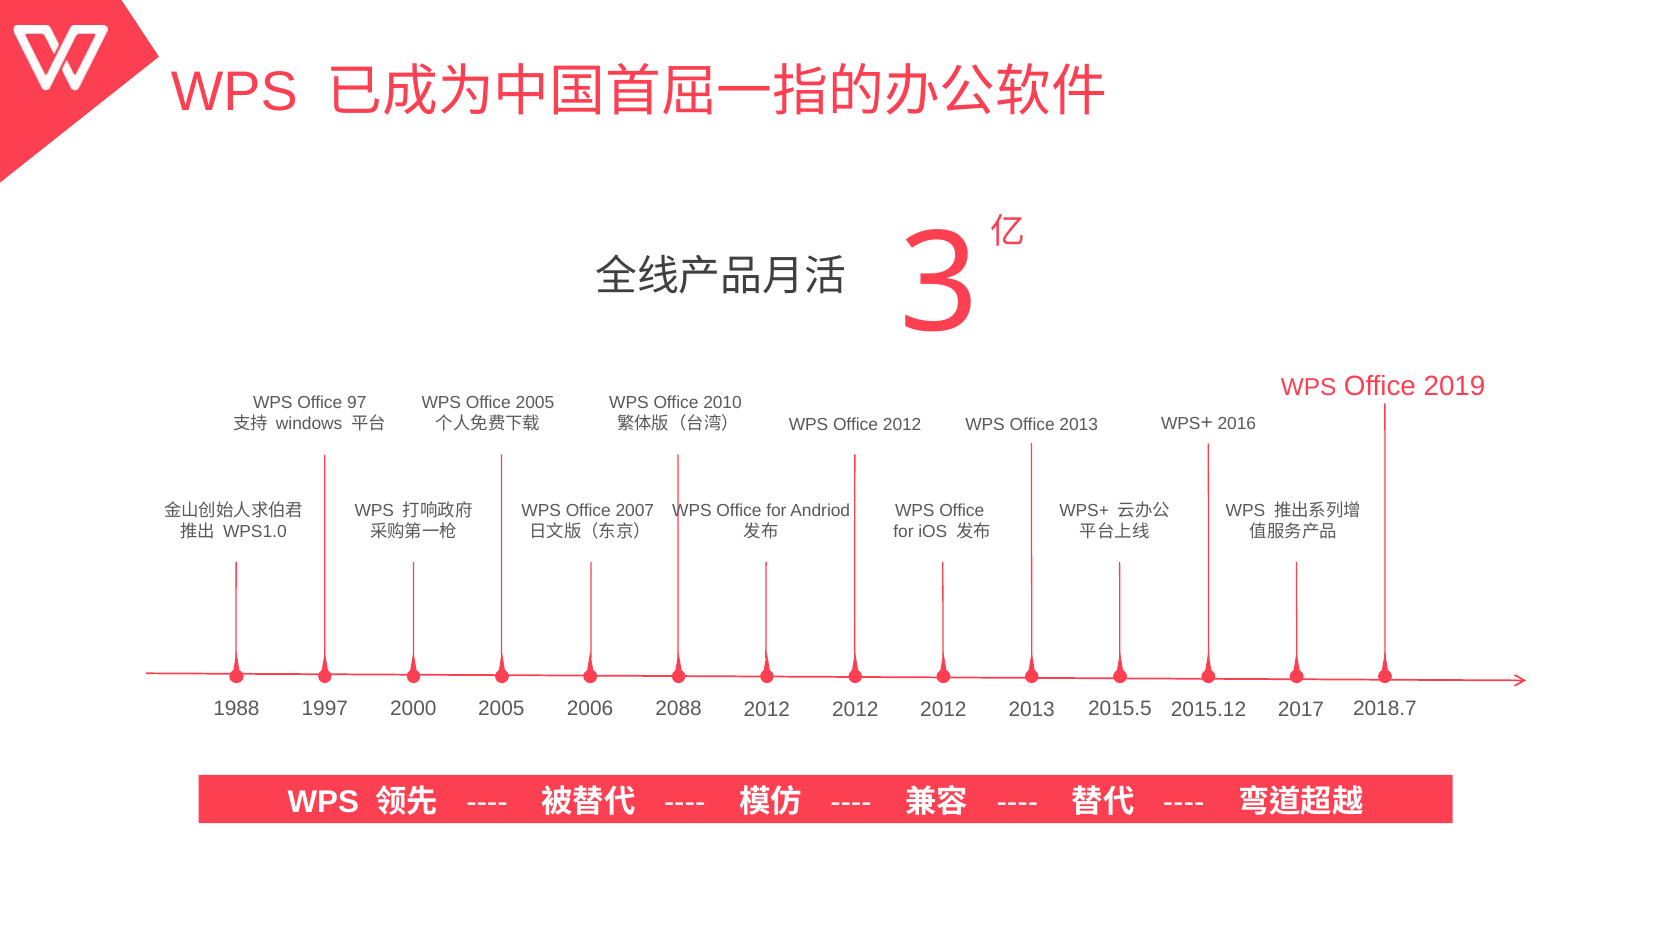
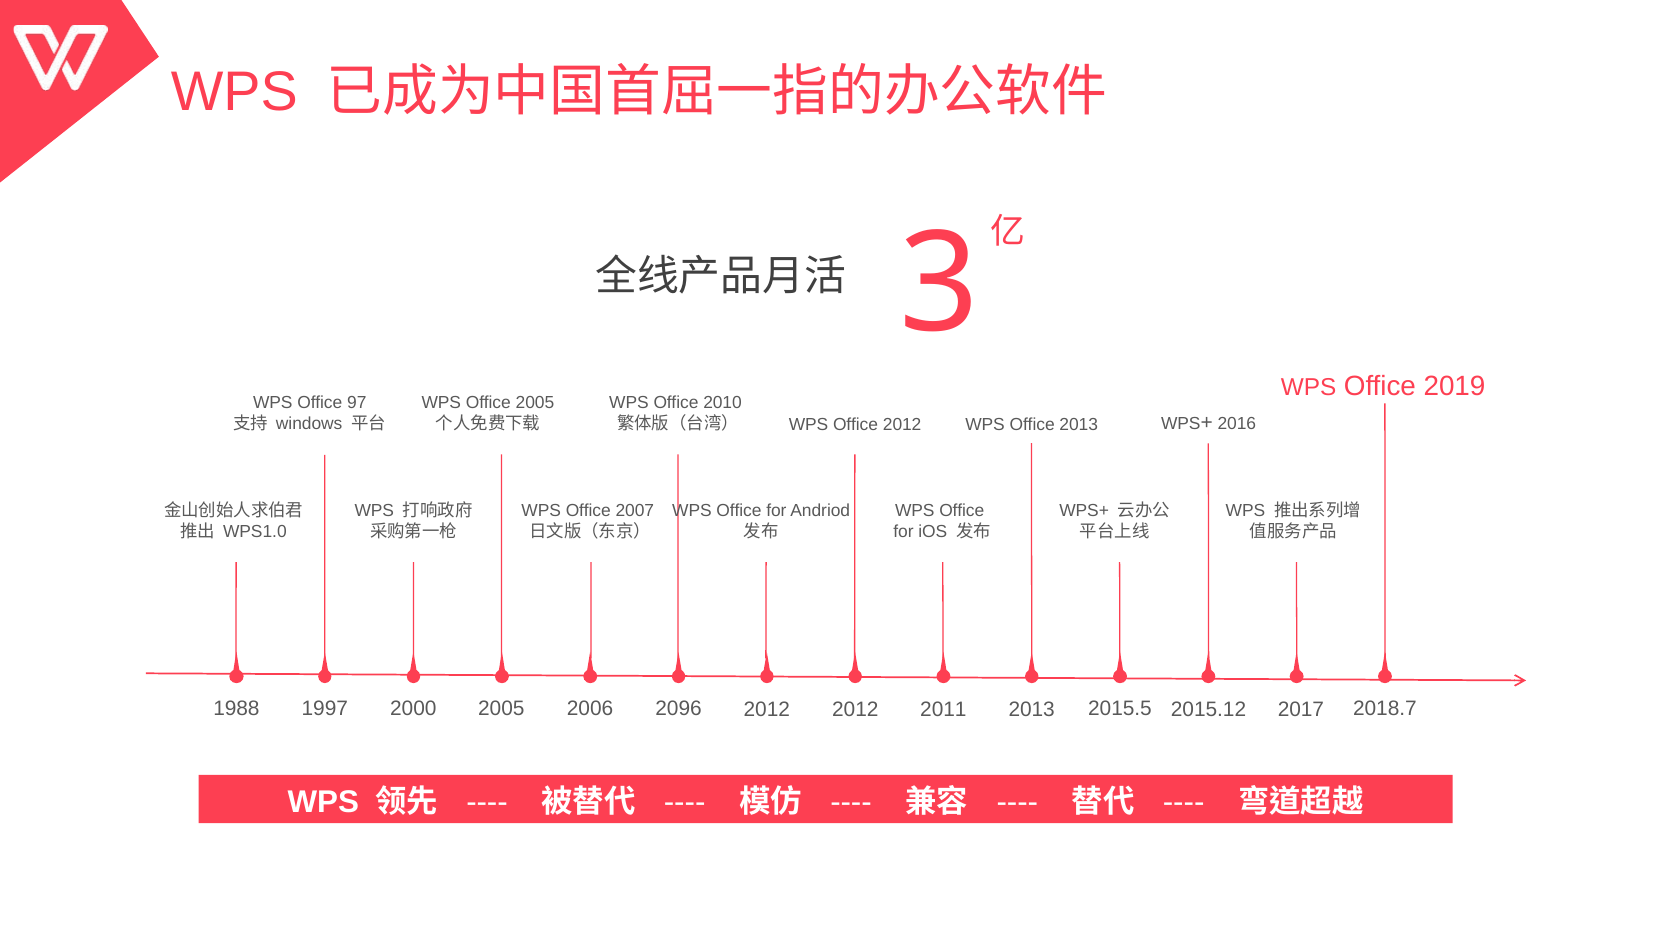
2088: 2088 -> 2096
2012 at (943, 709): 2012 -> 2011
